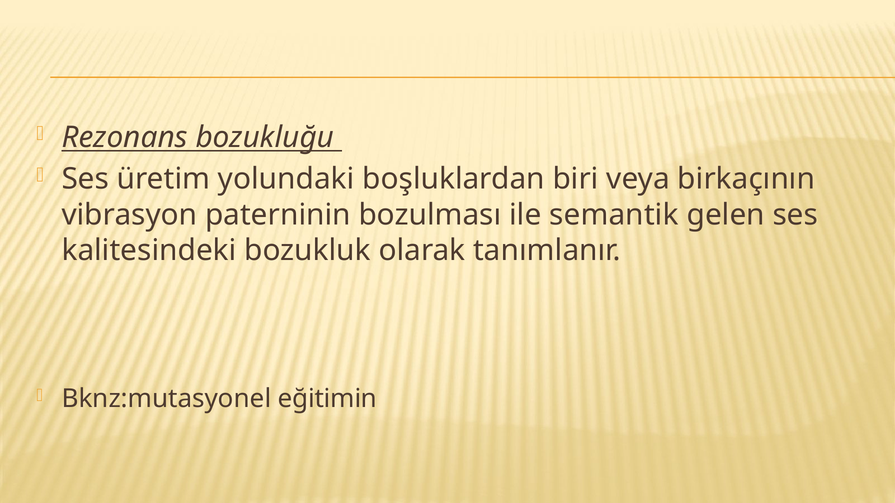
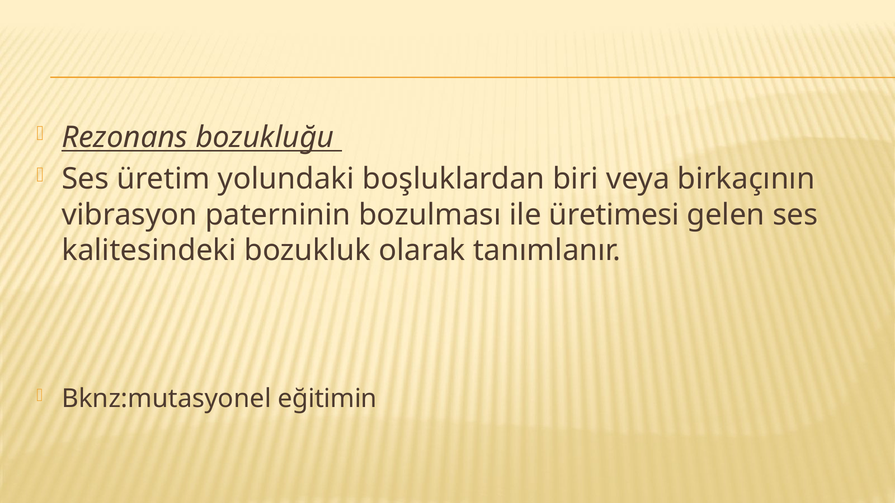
semantik: semantik -> üretimesi
